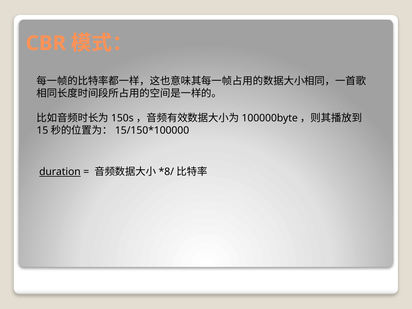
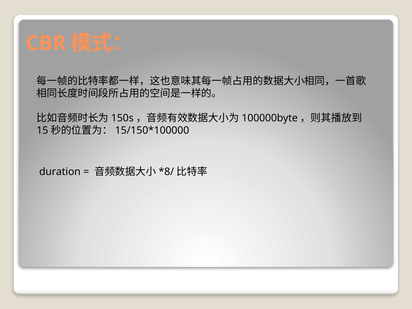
duration underline: present -> none
